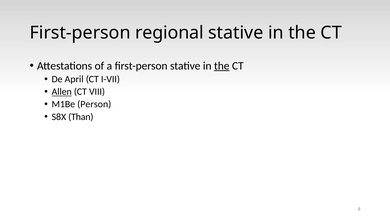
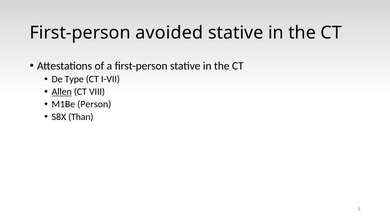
regional: regional -> avoided
the at (222, 66) underline: present -> none
April: April -> Type
